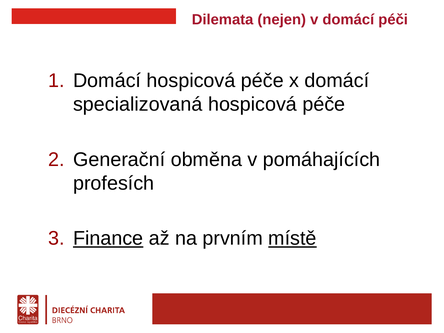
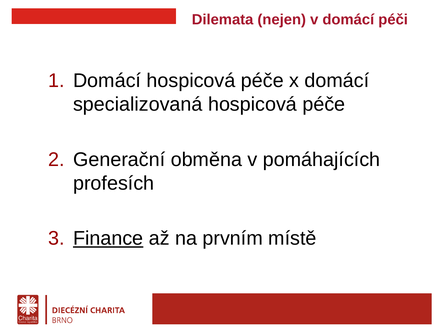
místě underline: present -> none
